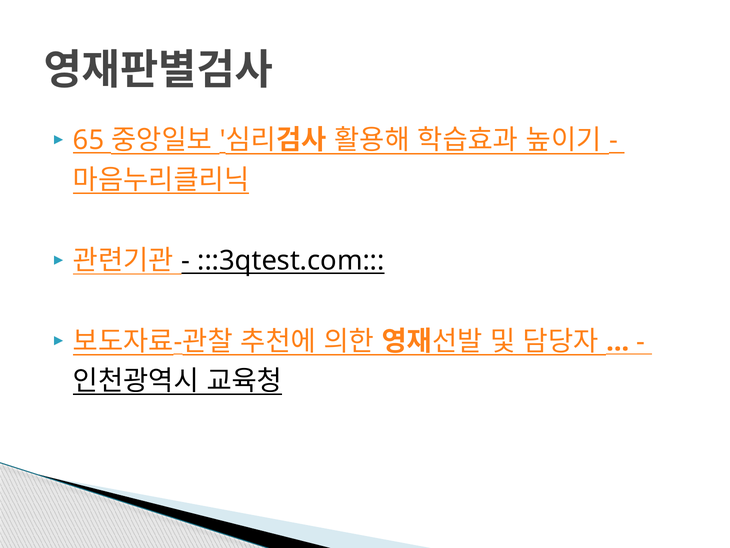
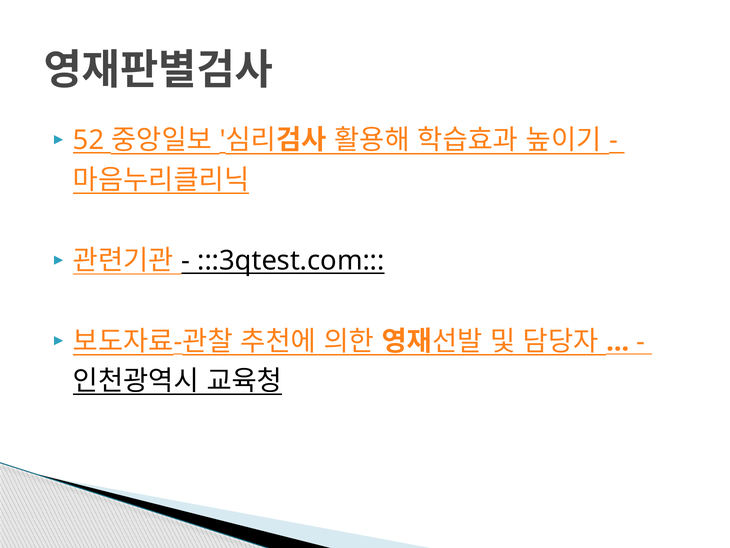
65: 65 -> 52
